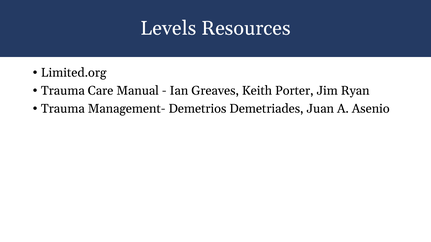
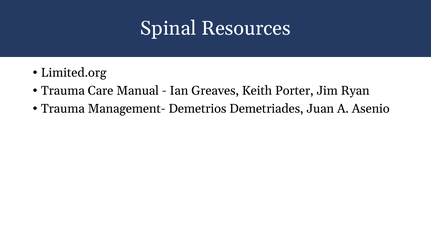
Levels: Levels -> Spinal
